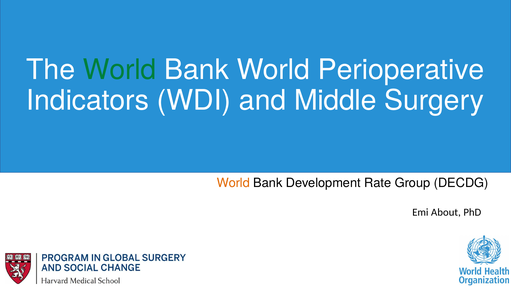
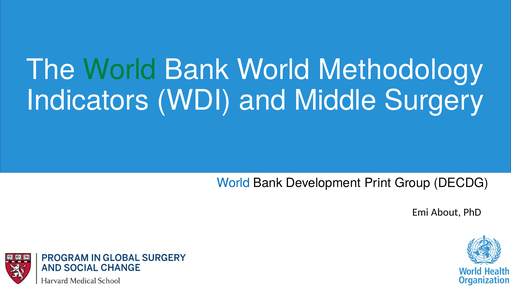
Perioperative: Perioperative -> Methodology
World at (233, 183) colour: orange -> blue
Rate: Rate -> Print
